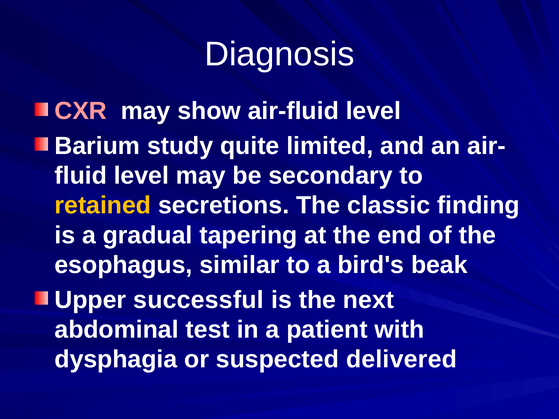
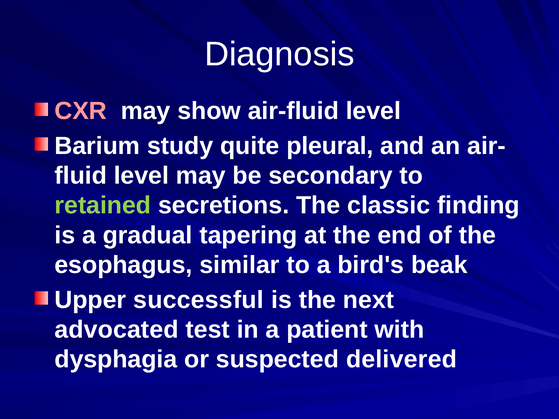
limited: limited -> pleural
retained colour: yellow -> light green
abdominal: abdominal -> advocated
